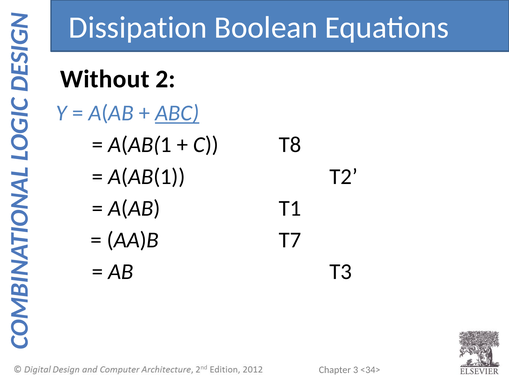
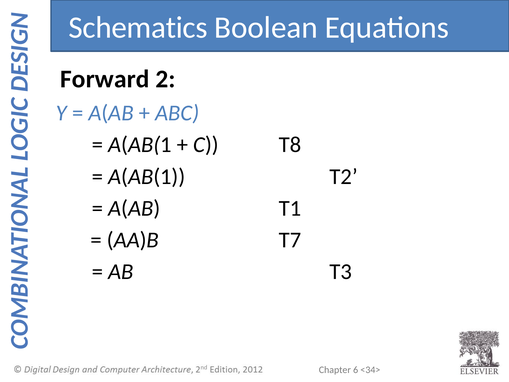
Dissipation: Dissipation -> Schematics
Without: Without -> Forward
ABC underline: present -> none
3: 3 -> 6
